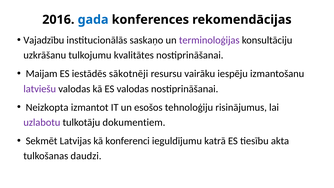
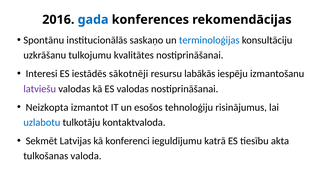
Vajadzību: Vajadzību -> Spontānu
terminoloģijas colour: purple -> blue
Maijam: Maijam -> Interesi
vairāku: vairāku -> labākās
uzlabotu colour: purple -> blue
dokumentiem: dokumentiem -> kontaktvaloda
daudzi: daudzi -> valoda
